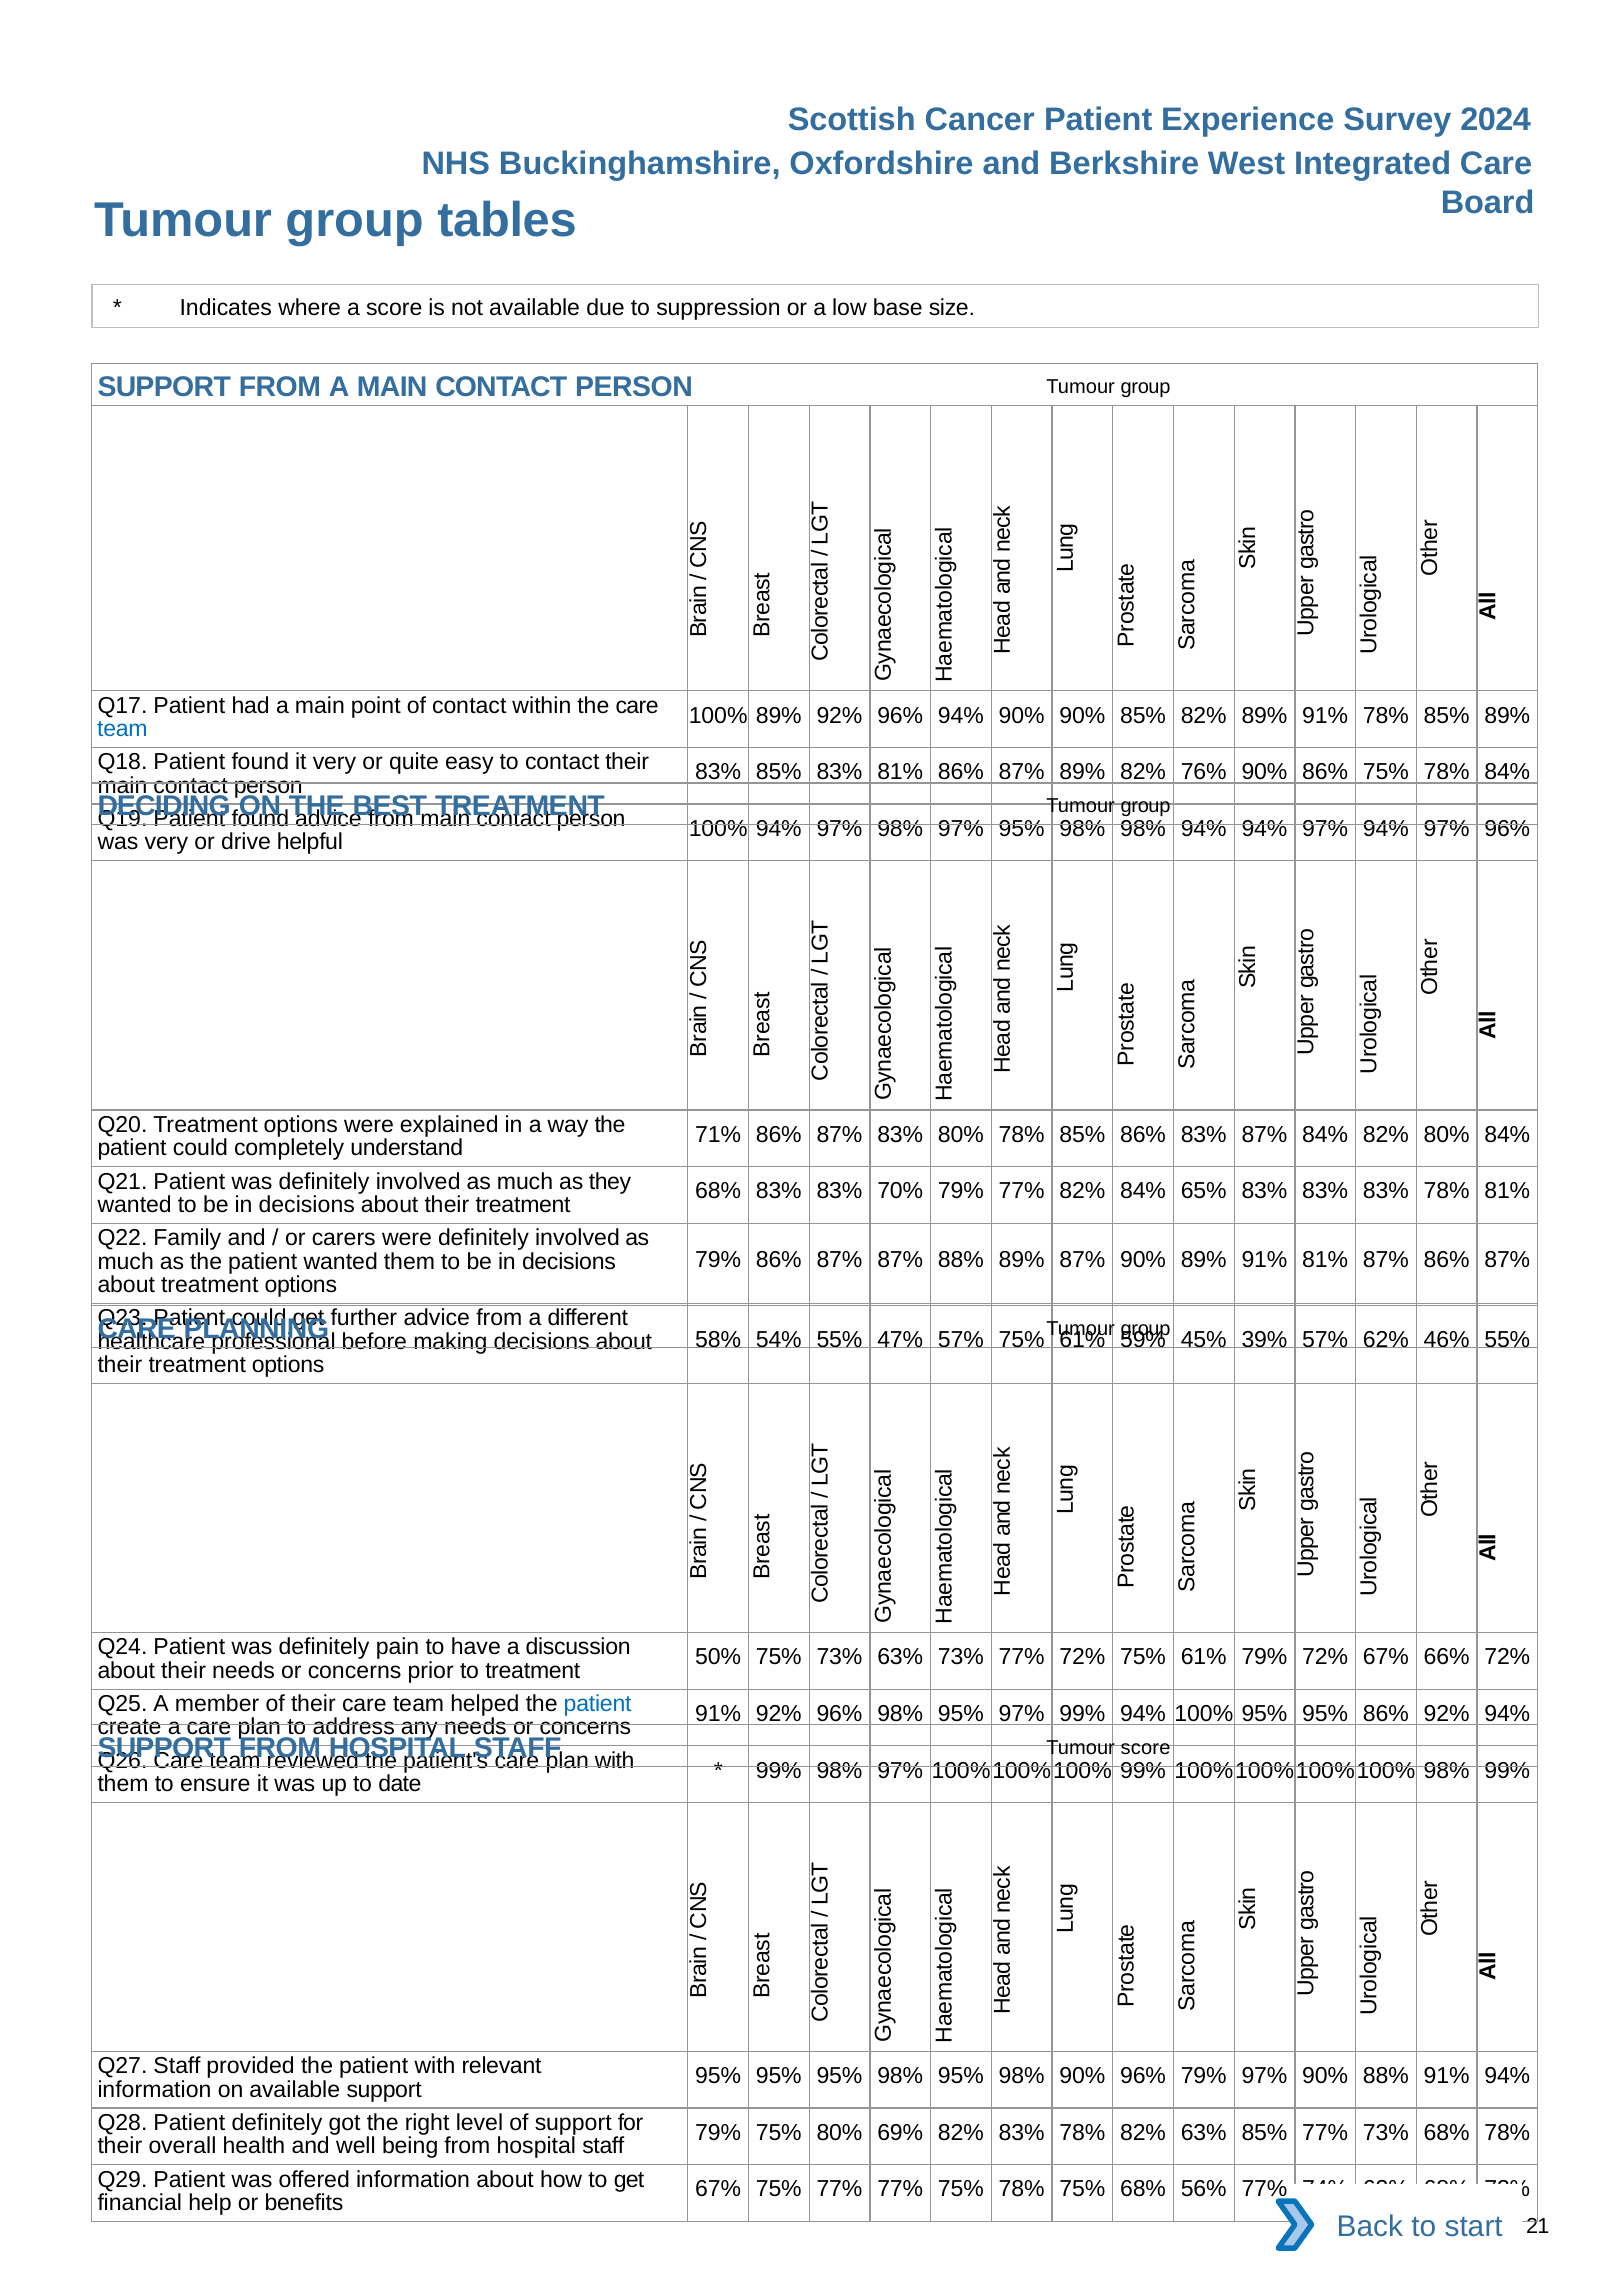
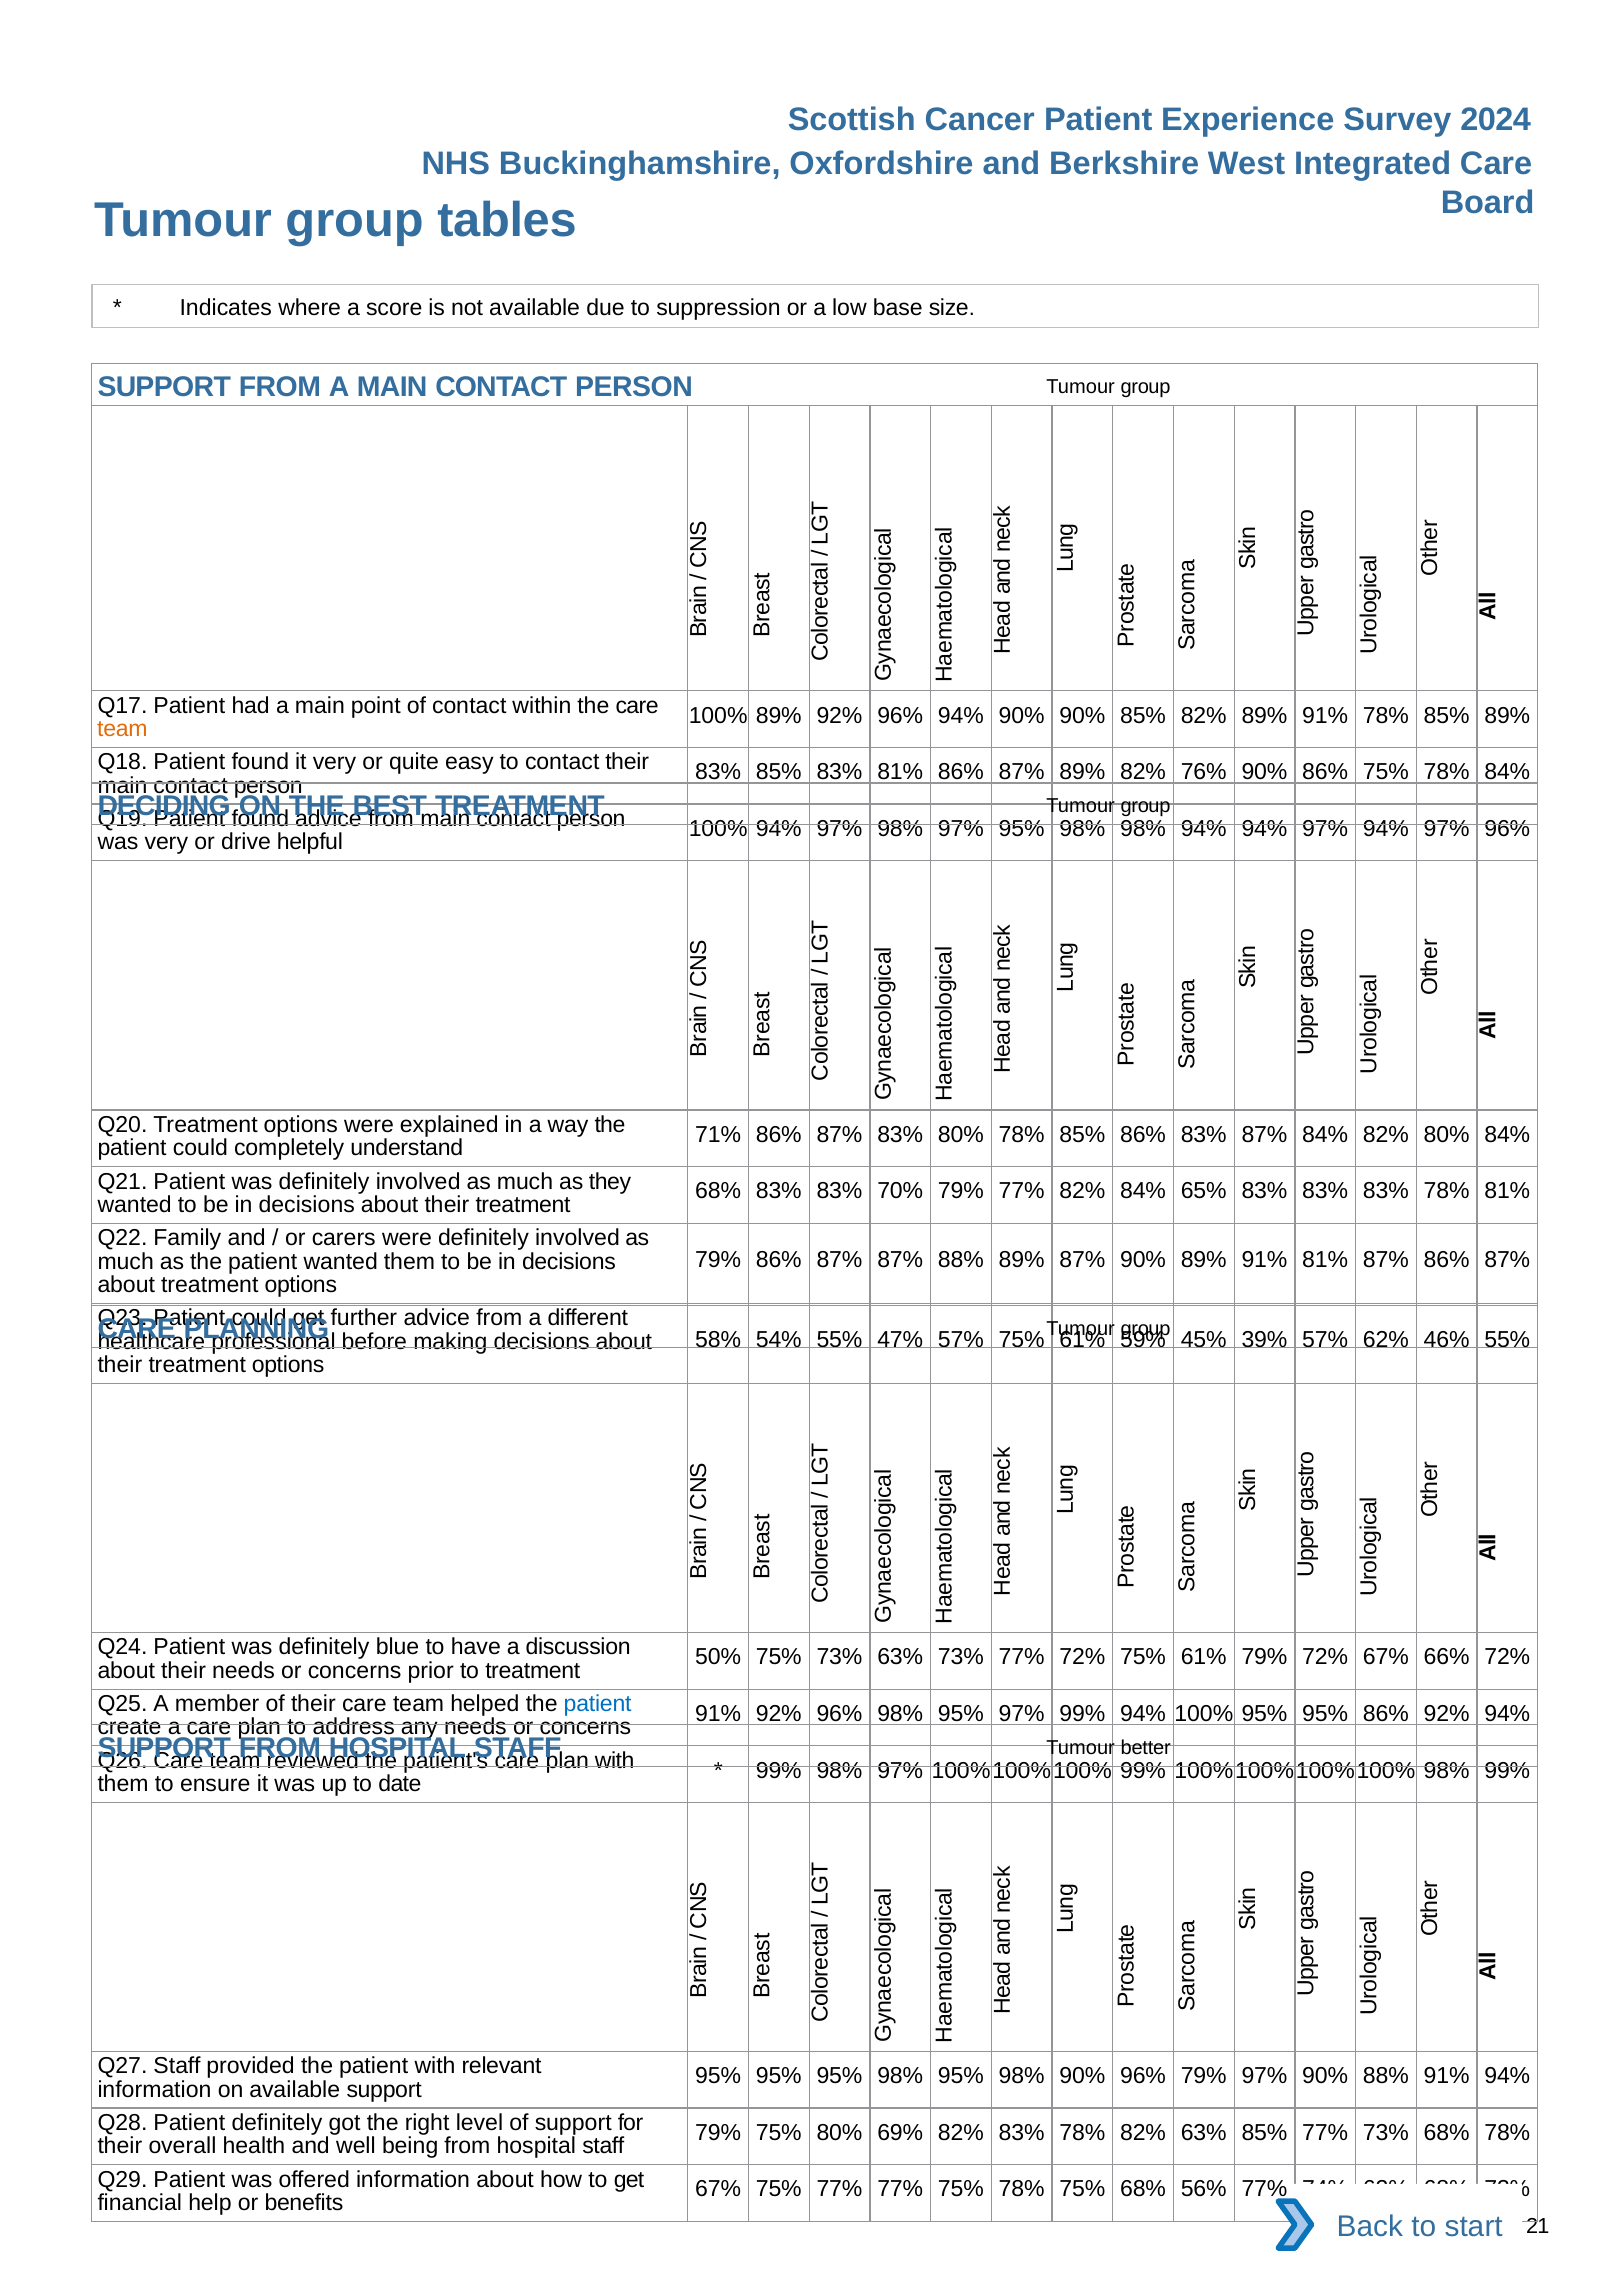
team at (122, 729) colour: blue -> orange
pain: pain -> blue
Tumour score: score -> better
